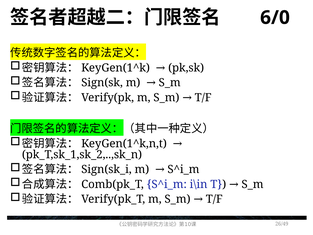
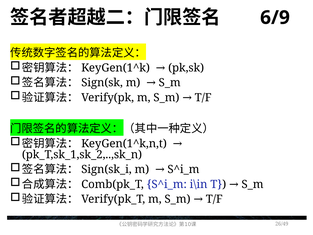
6/0: 6/0 -> 6/9
